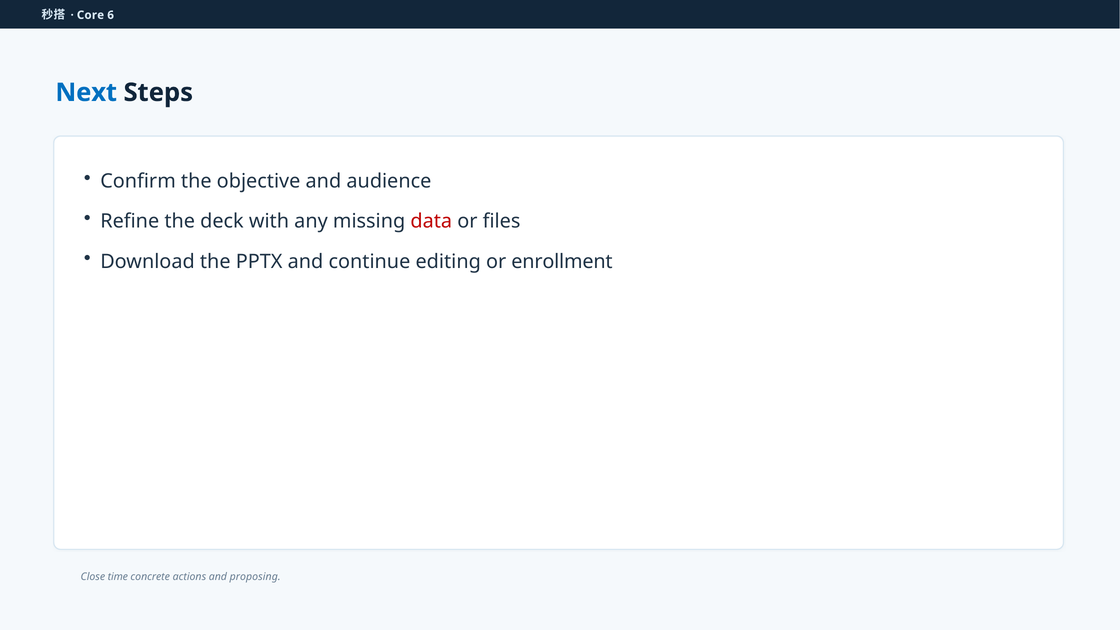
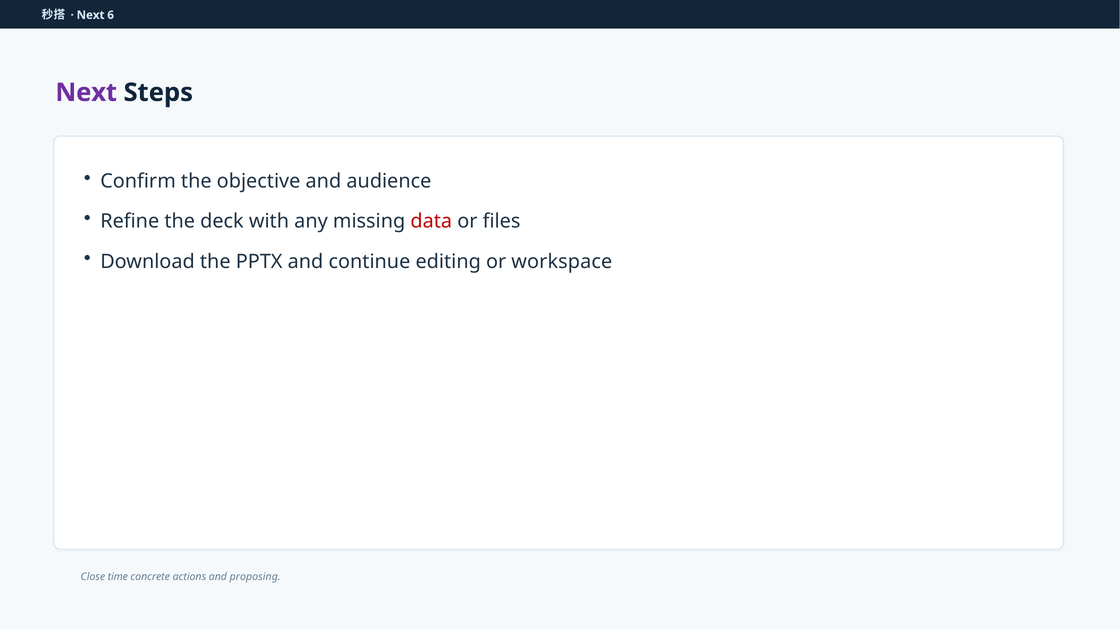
Core at (90, 15): Core -> Next
Next at (86, 93) colour: blue -> purple
enrollment: enrollment -> workspace
